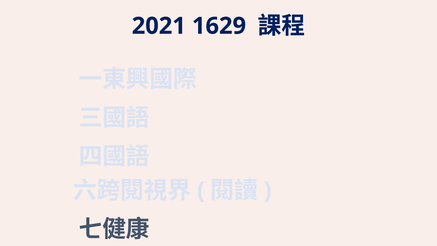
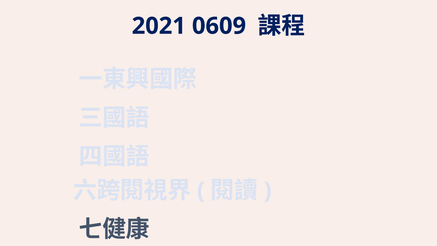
1629: 1629 -> 0609
